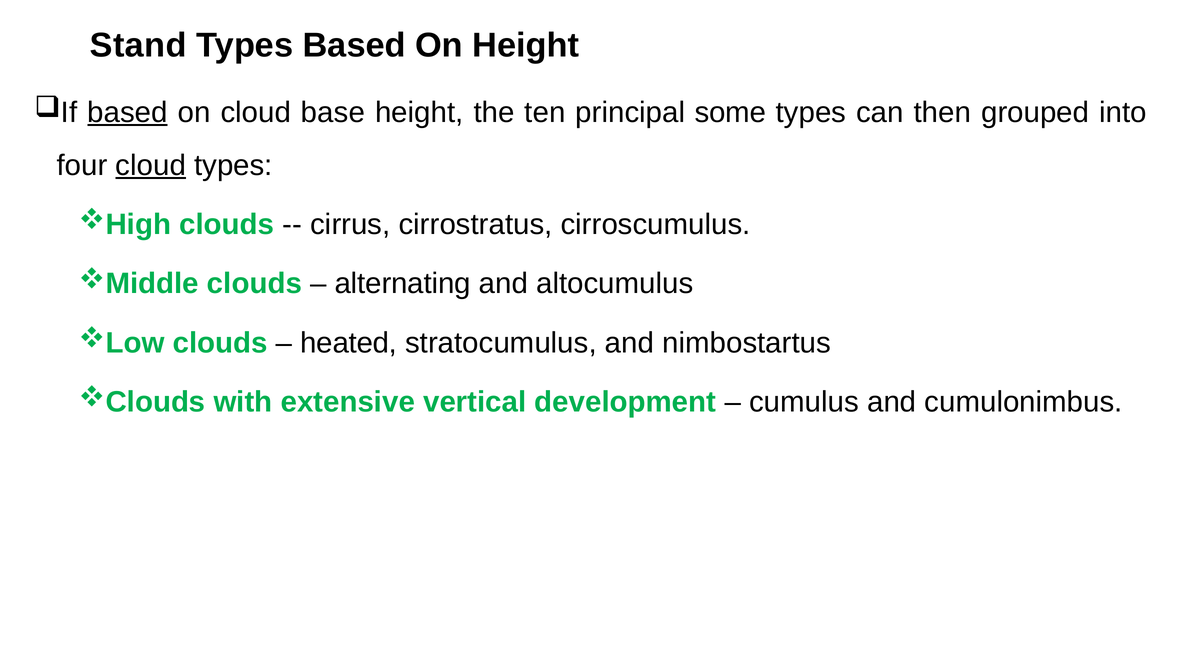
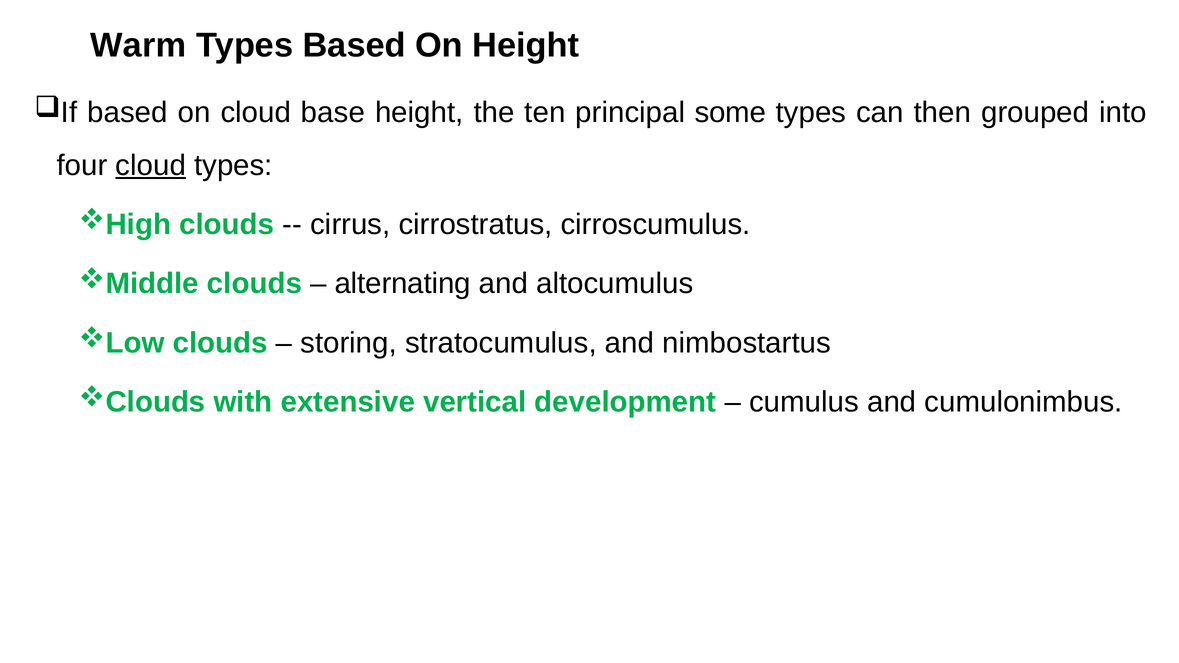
Stand: Stand -> Warm
based at (127, 112) underline: present -> none
heated: heated -> storing
